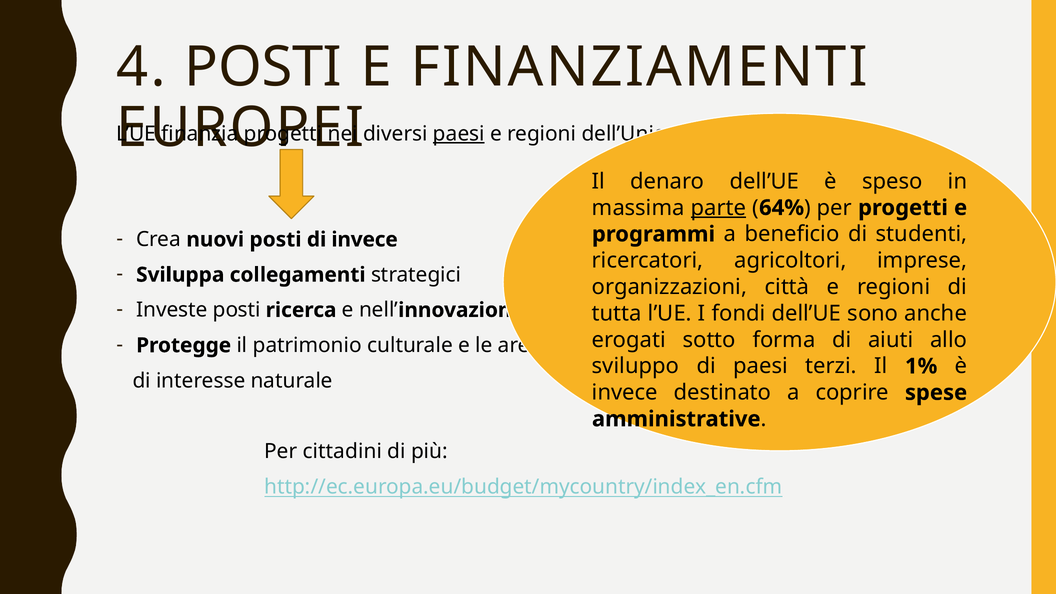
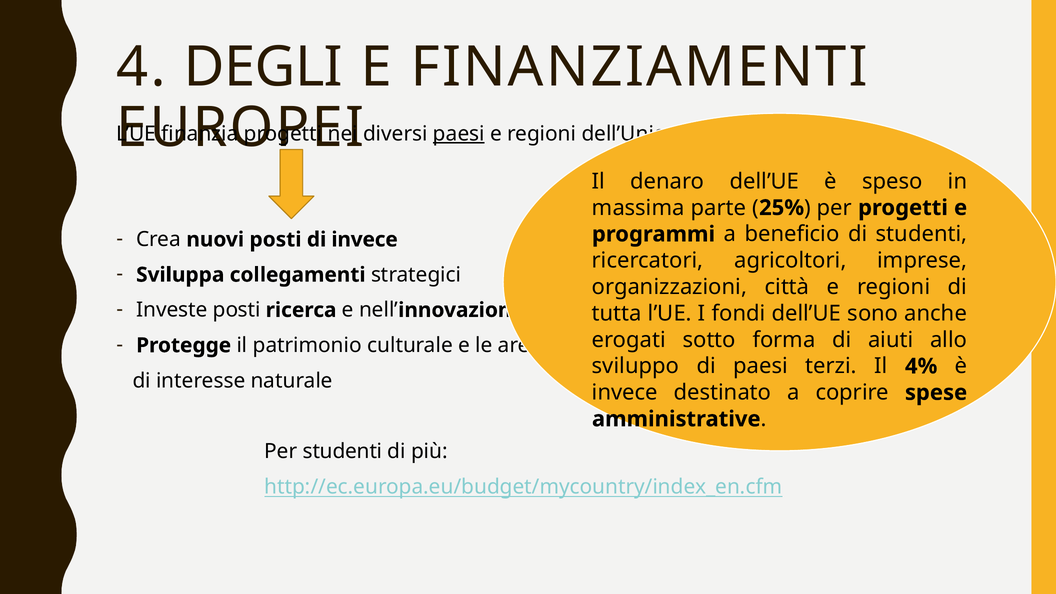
4 POSTI: POSTI -> DEGLI
parte underline: present -> none
64%: 64% -> 25%
1%: 1% -> 4%
Per cittadini: cittadini -> studenti
